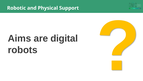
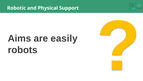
digital: digital -> easily
